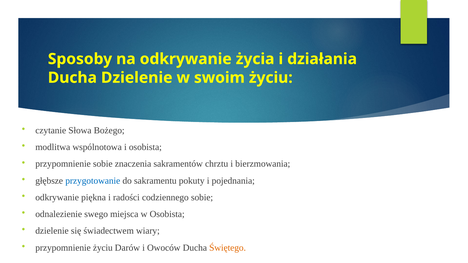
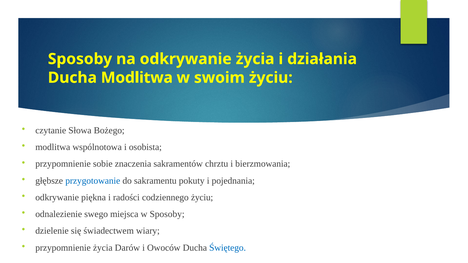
Ducha Dzielenie: Dzielenie -> Modlitwa
codziennego sobie: sobie -> życiu
w Osobista: Osobista -> Sposoby
przypomnienie życiu: życiu -> życia
Świętego colour: orange -> blue
